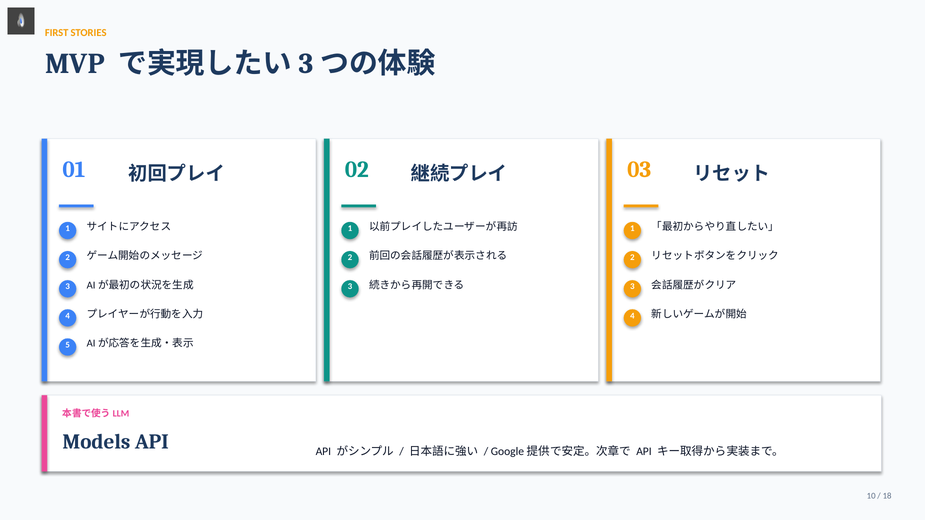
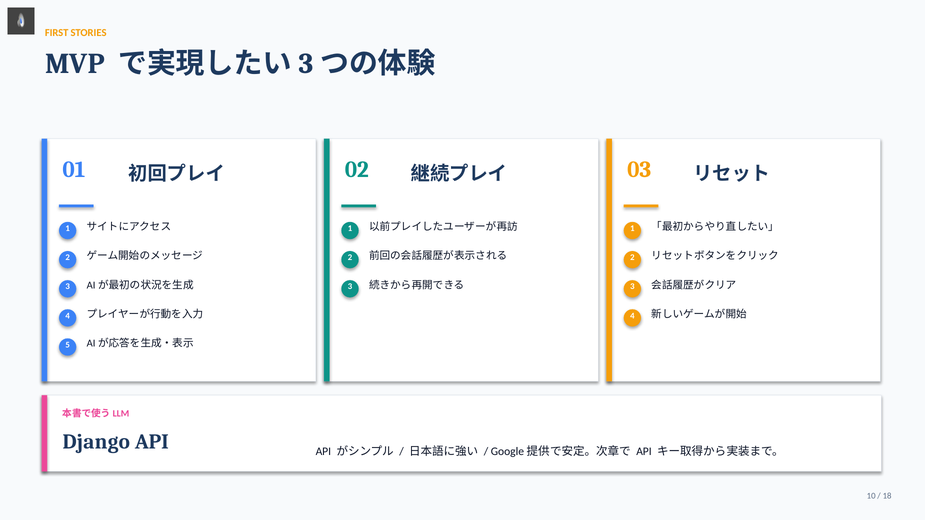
Models: Models -> Django
